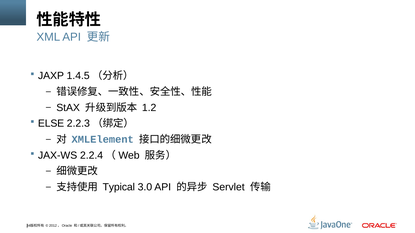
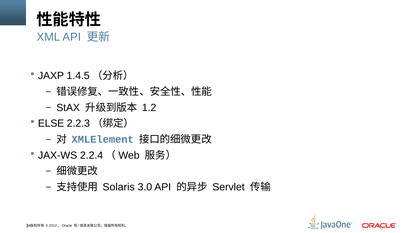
Typical: Typical -> Solaris
